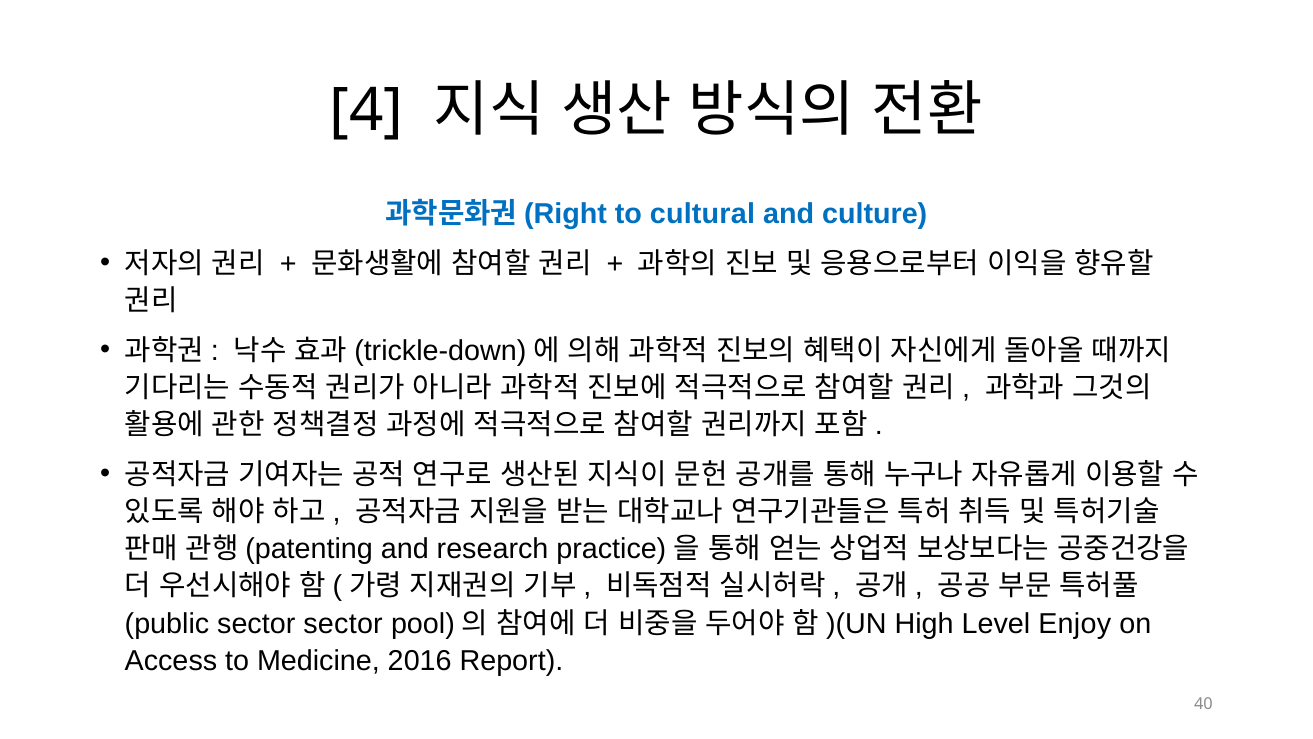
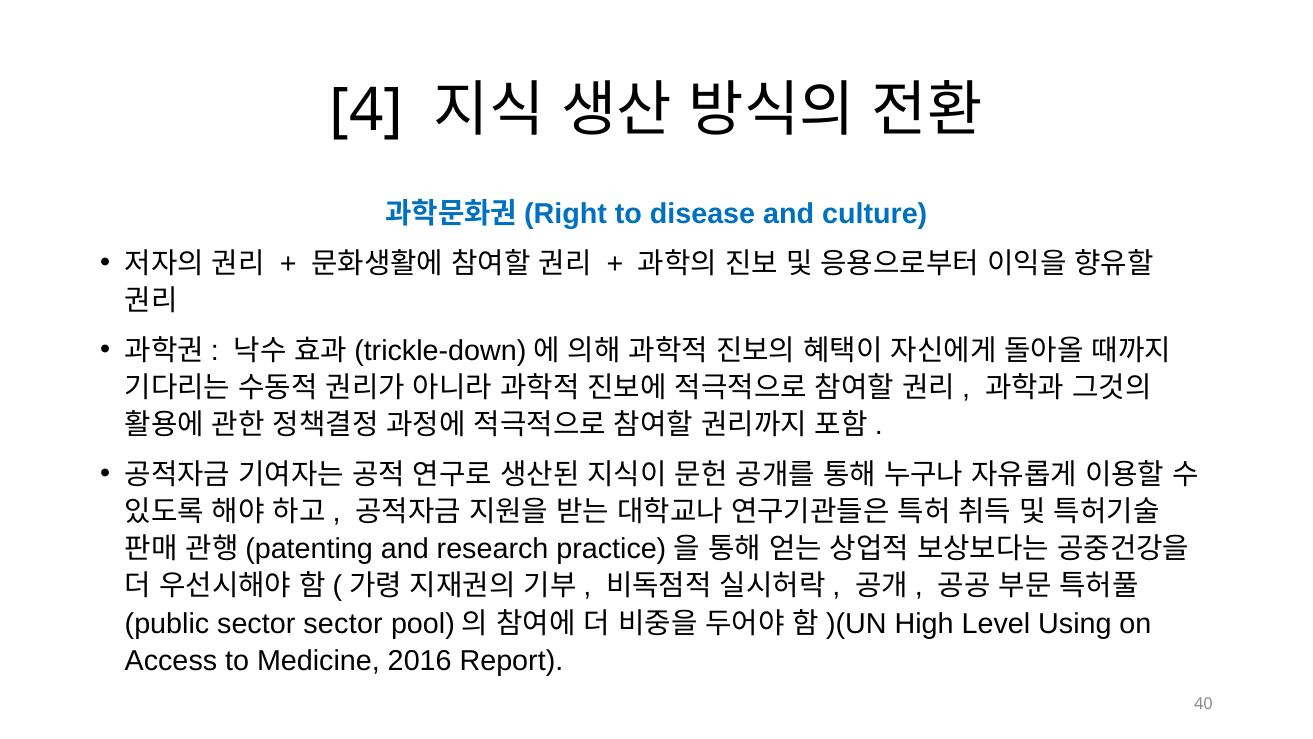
cultural: cultural -> disease
Enjoy: Enjoy -> Using
